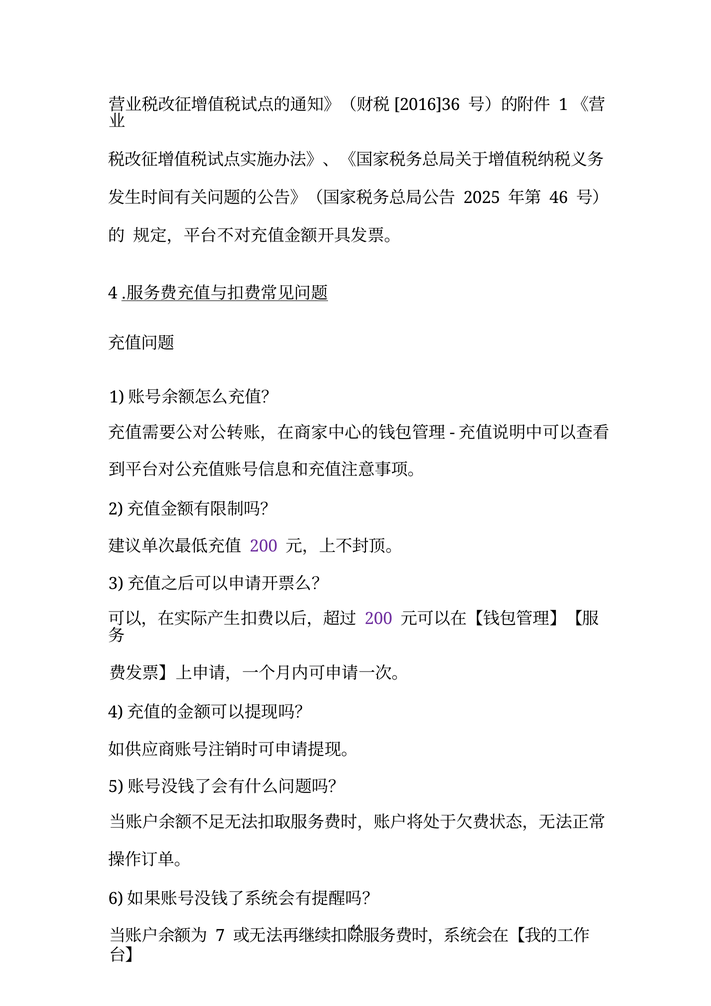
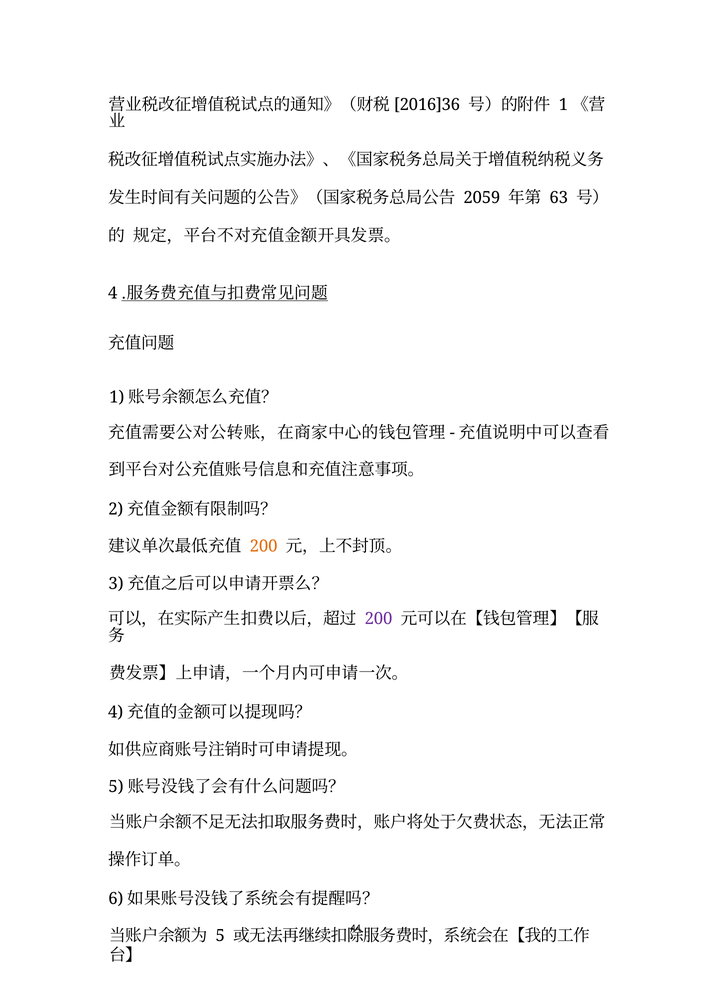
2025: 2025 -> 2059
46: 46 -> 63
200 at (264, 546) colour: purple -> orange
7: 7 -> 5
